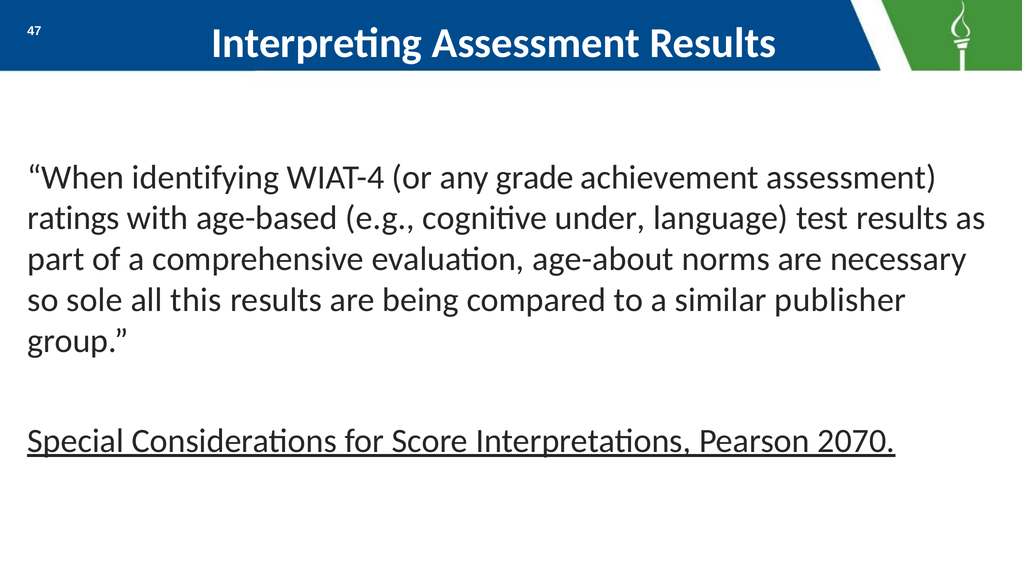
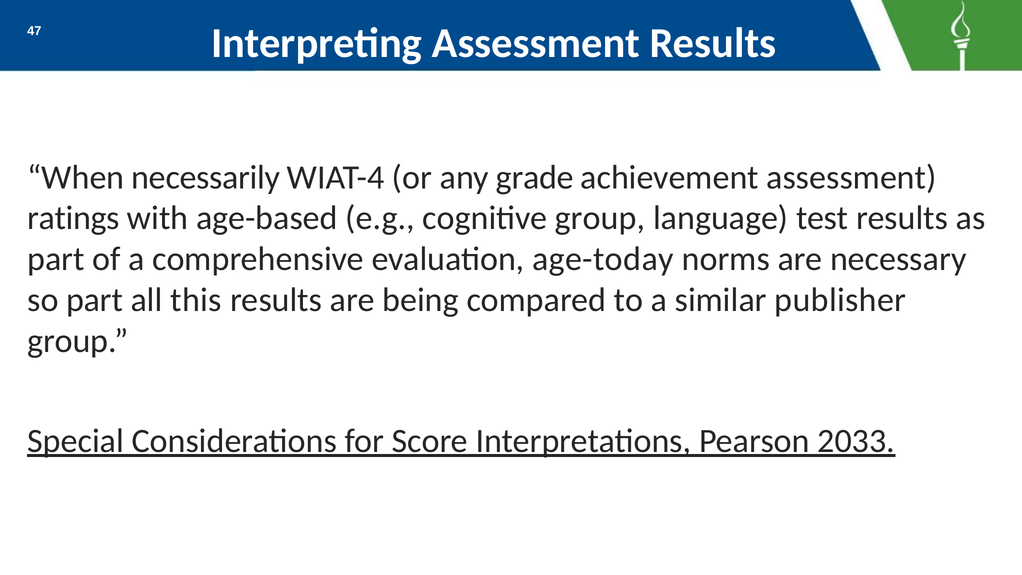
identifying: identifying -> necessarily
cognitive under: under -> group
age-about: age-about -> age-today
so sole: sole -> part
2070: 2070 -> 2033
